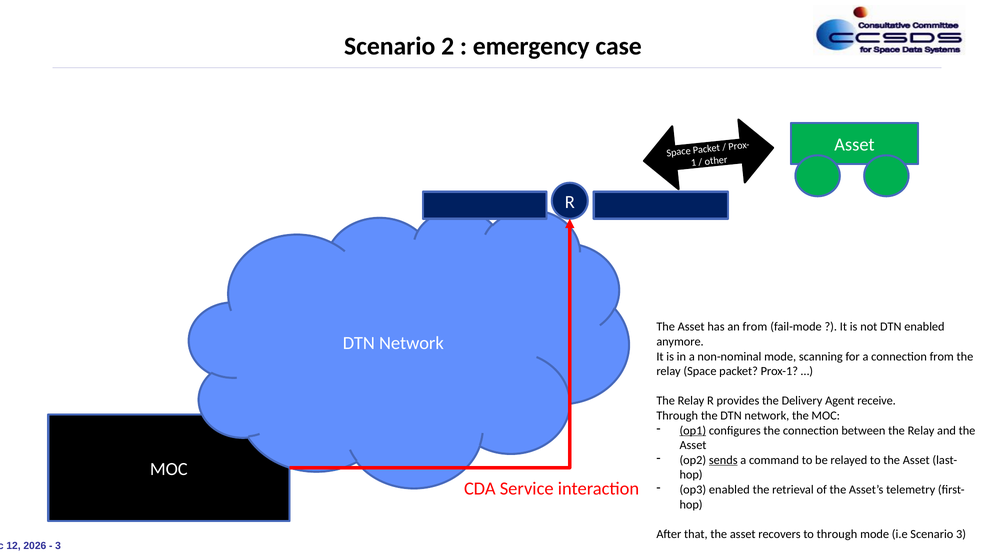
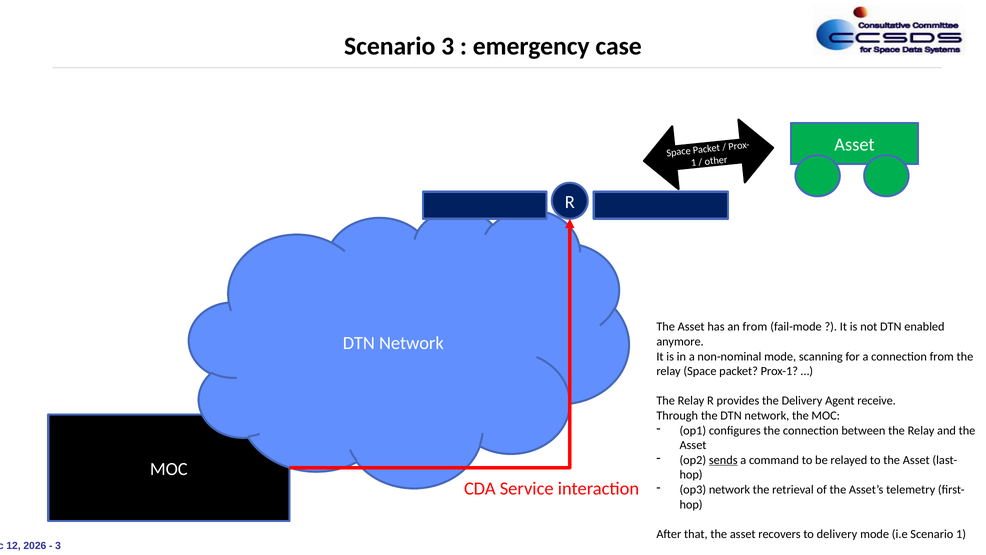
Scenario 2: 2 -> 3
op1 underline: present -> none
op3 enabled: enabled -> network
to through: through -> delivery
Scenario 3: 3 -> 1
